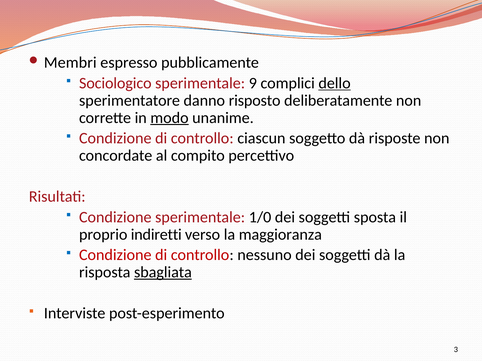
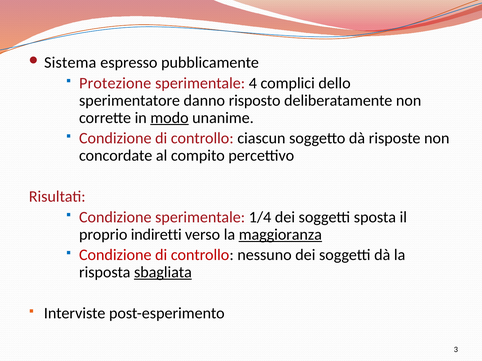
Membri: Membri -> Sistema
Sociologico: Sociologico -> Protezione
9: 9 -> 4
dello underline: present -> none
1/0: 1/0 -> 1/4
maggioranza underline: none -> present
